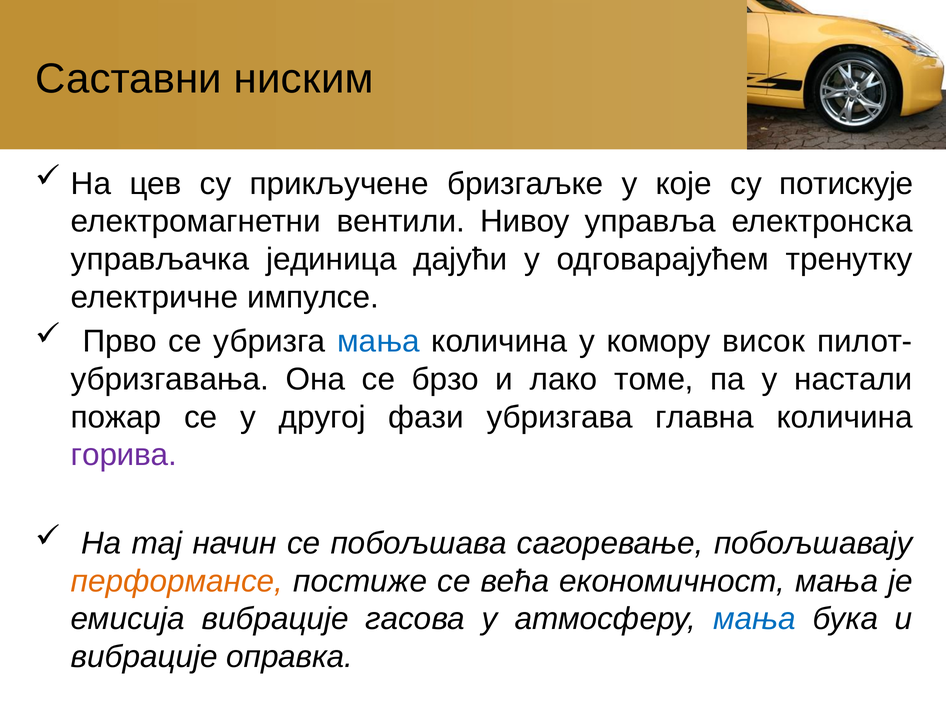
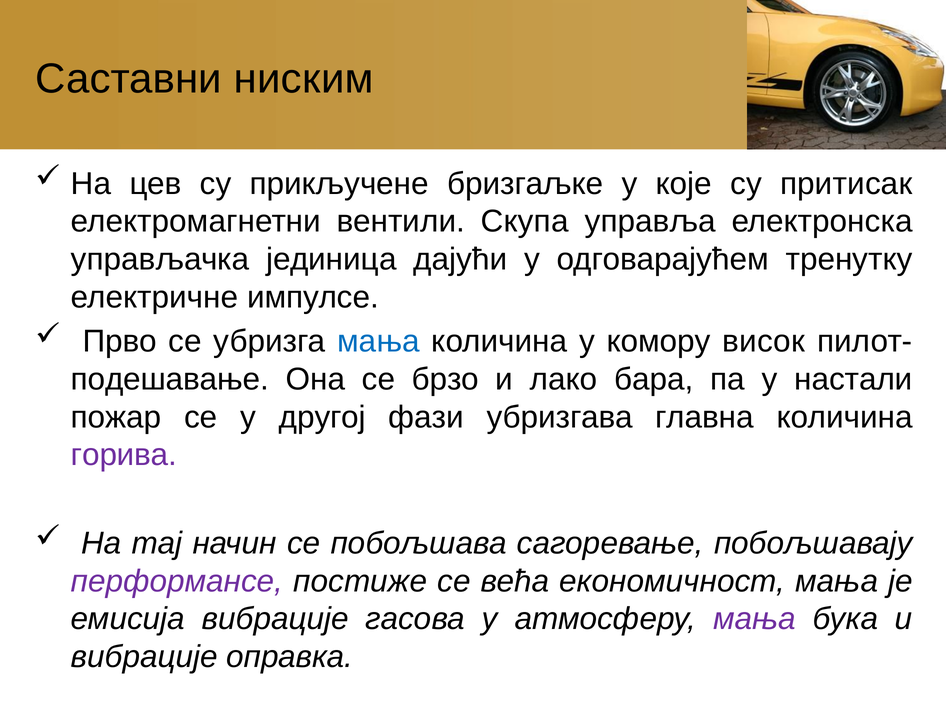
потискује: потискује -> притисак
Нивоу: Нивоу -> Скупа
убризгавања: убризгавања -> подешавање
томе: томе -> бара
перформансе colour: orange -> purple
мања at (754, 619) colour: blue -> purple
